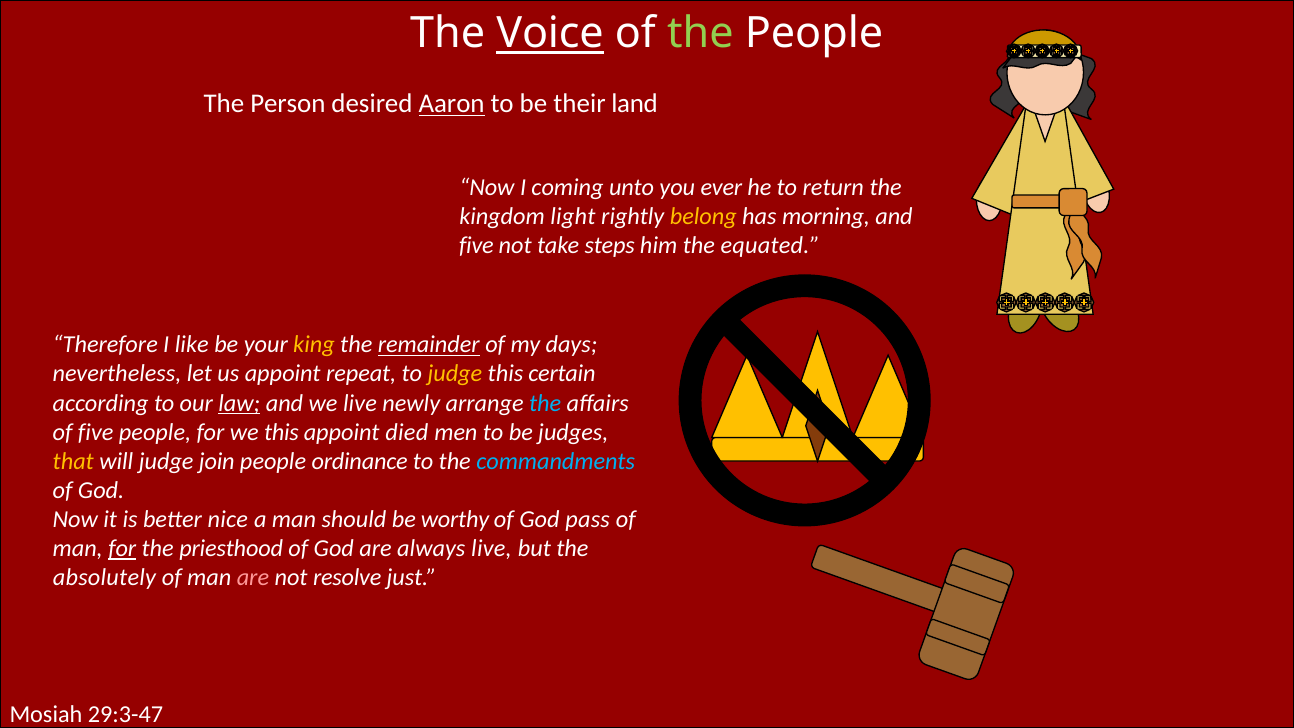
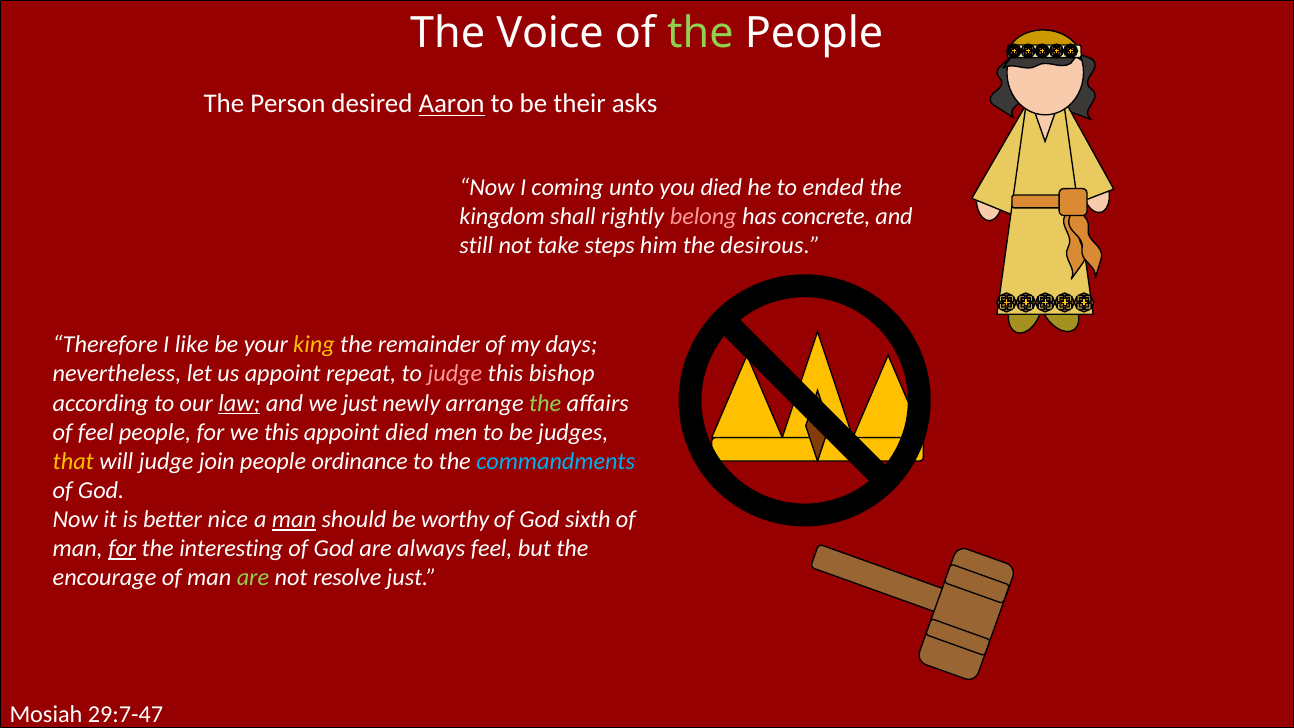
Voice underline: present -> none
land: land -> asks
you ever: ever -> died
return: return -> ended
light: light -> shall
belong colour: yellow -> pink
morning: morning -> concrete
five at (476, 246): five -> still
equated: equated -> desirous
remainder underline: present -> none
judge at (455, 374) colour: yellow -> pink
certain: certain -> bishop
we live: live -> just
the at (545, 403) colour: light blue -> light green
of five: five -> feel
man at (294, 519) underline: none -> present
pass: pass -> sixth
priesthood: priesthood -> interesting
always live: live -> feel
absolutely: absolutely -> encourage
are at (253, 578) colour: pink -> light green
29:3-47: 29:3-47 -> 29:7-47
